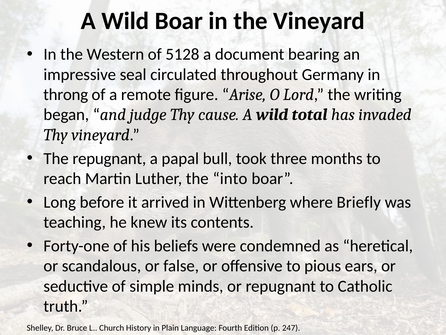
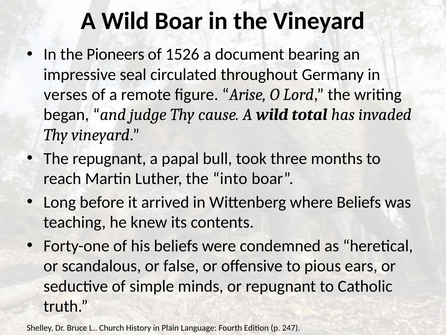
Western: Western -> Pioneers
5128: 5128 -> 1526
throng: throng -> verses
where Briefly: Briefly -> Beliefs
